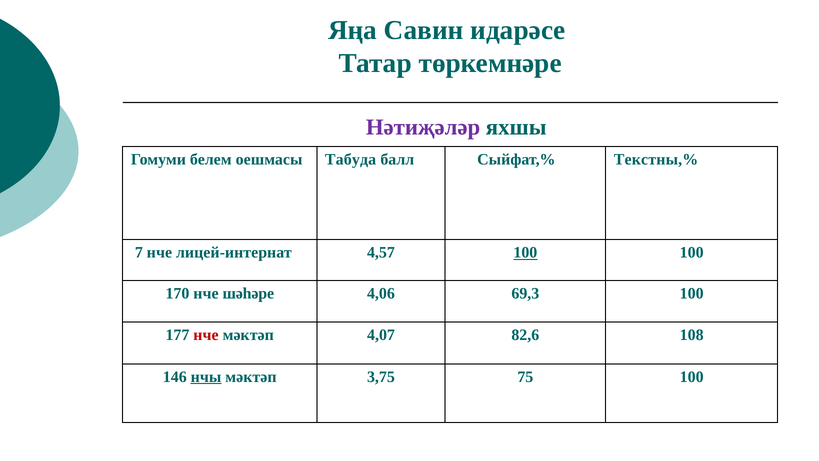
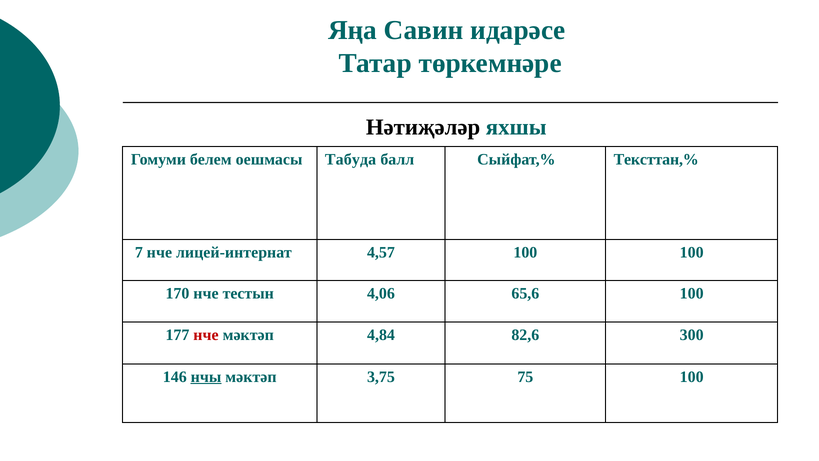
Нәтиҗәләр colour: purple -> black
Текстны,%: Текстны,% -> Тексттан,%
100 at (525, 252) underline: present -> none
шәһәре: шәһәре -> тестын
69,3: 69,3 -> 65,6
4,07: 4,07 -> 4,84
108: 108 -> 300
